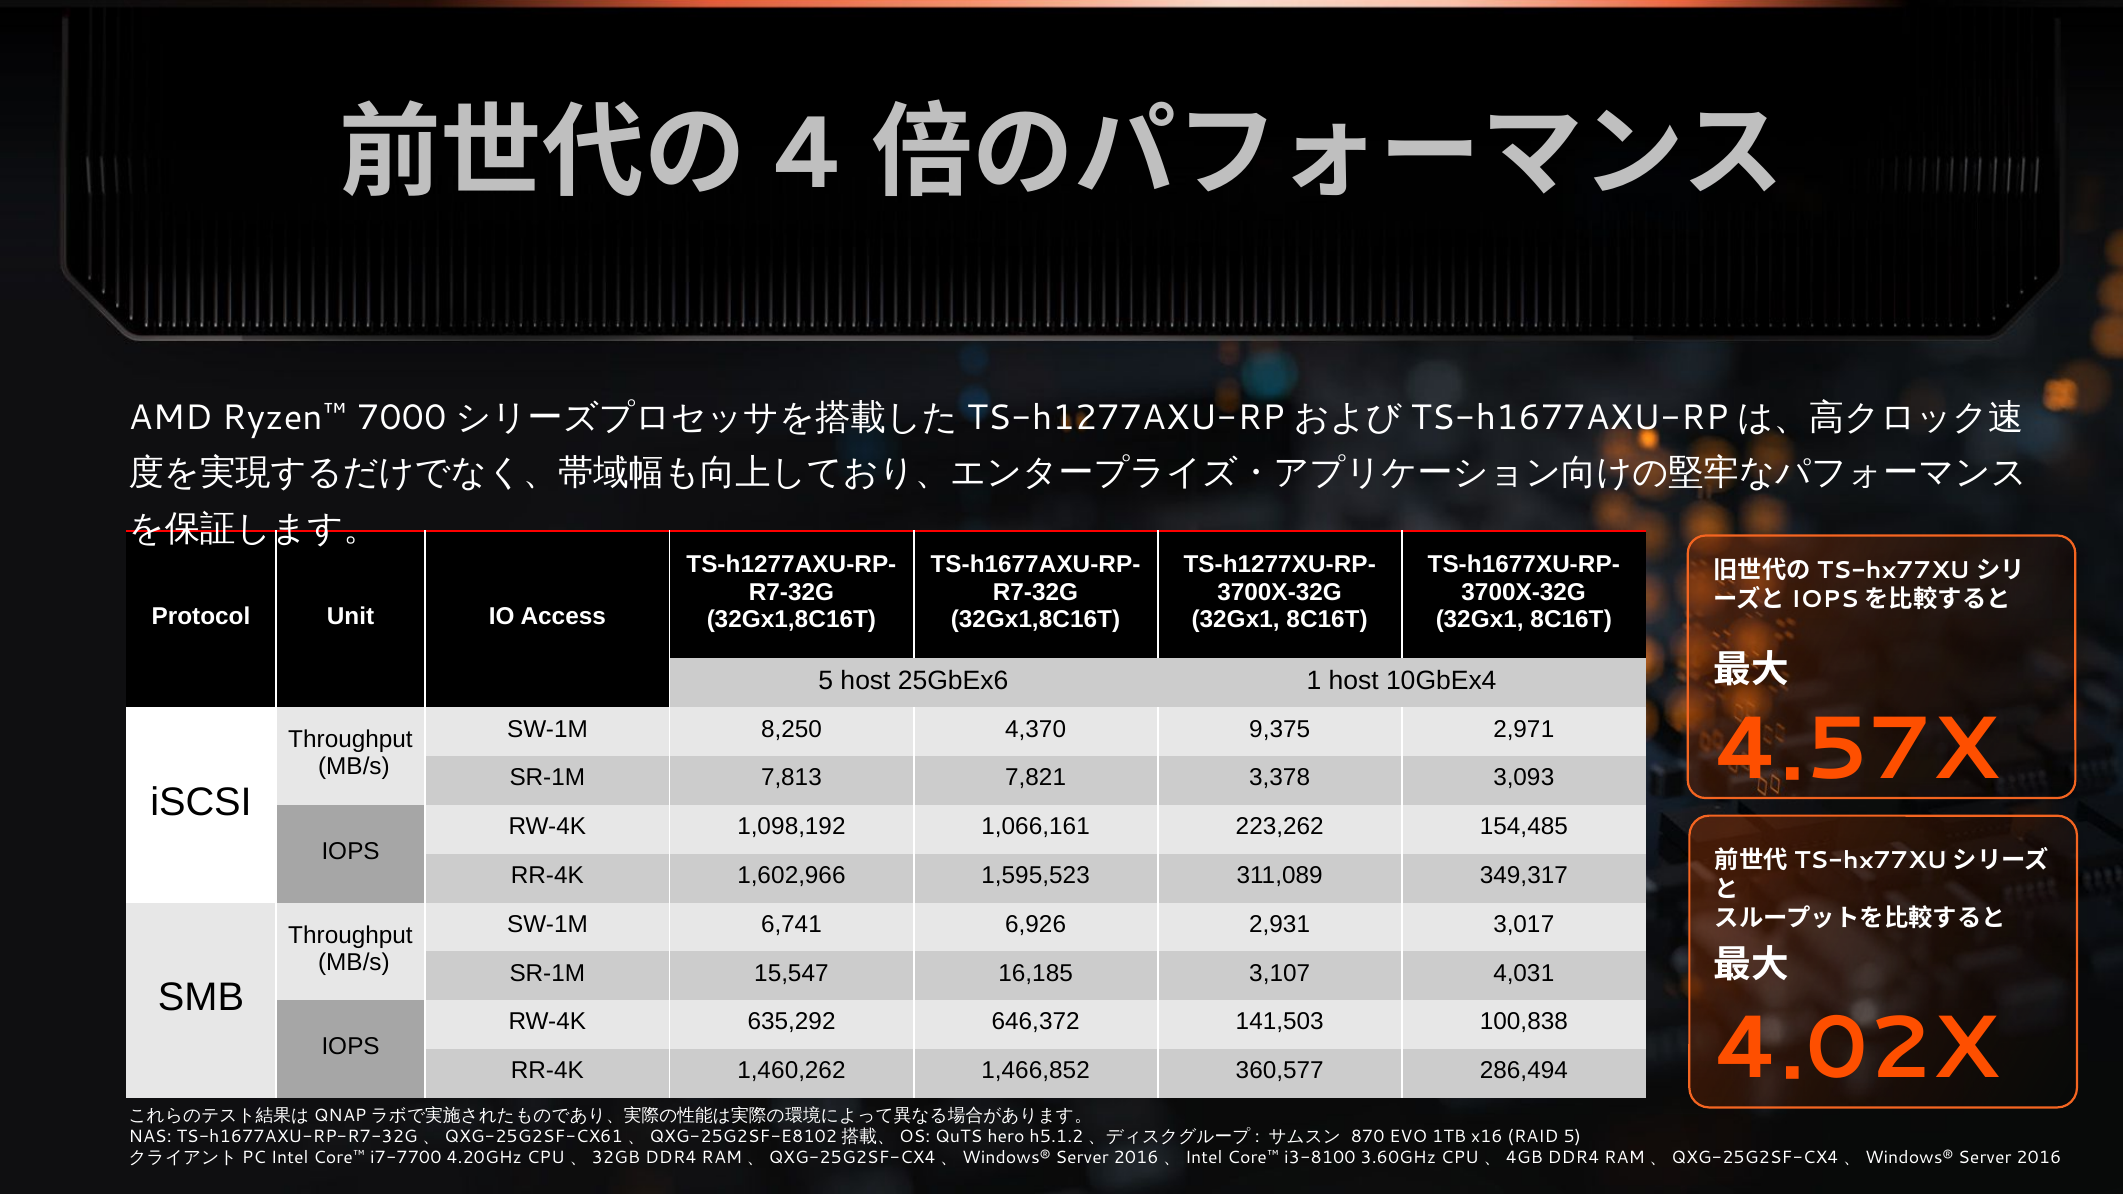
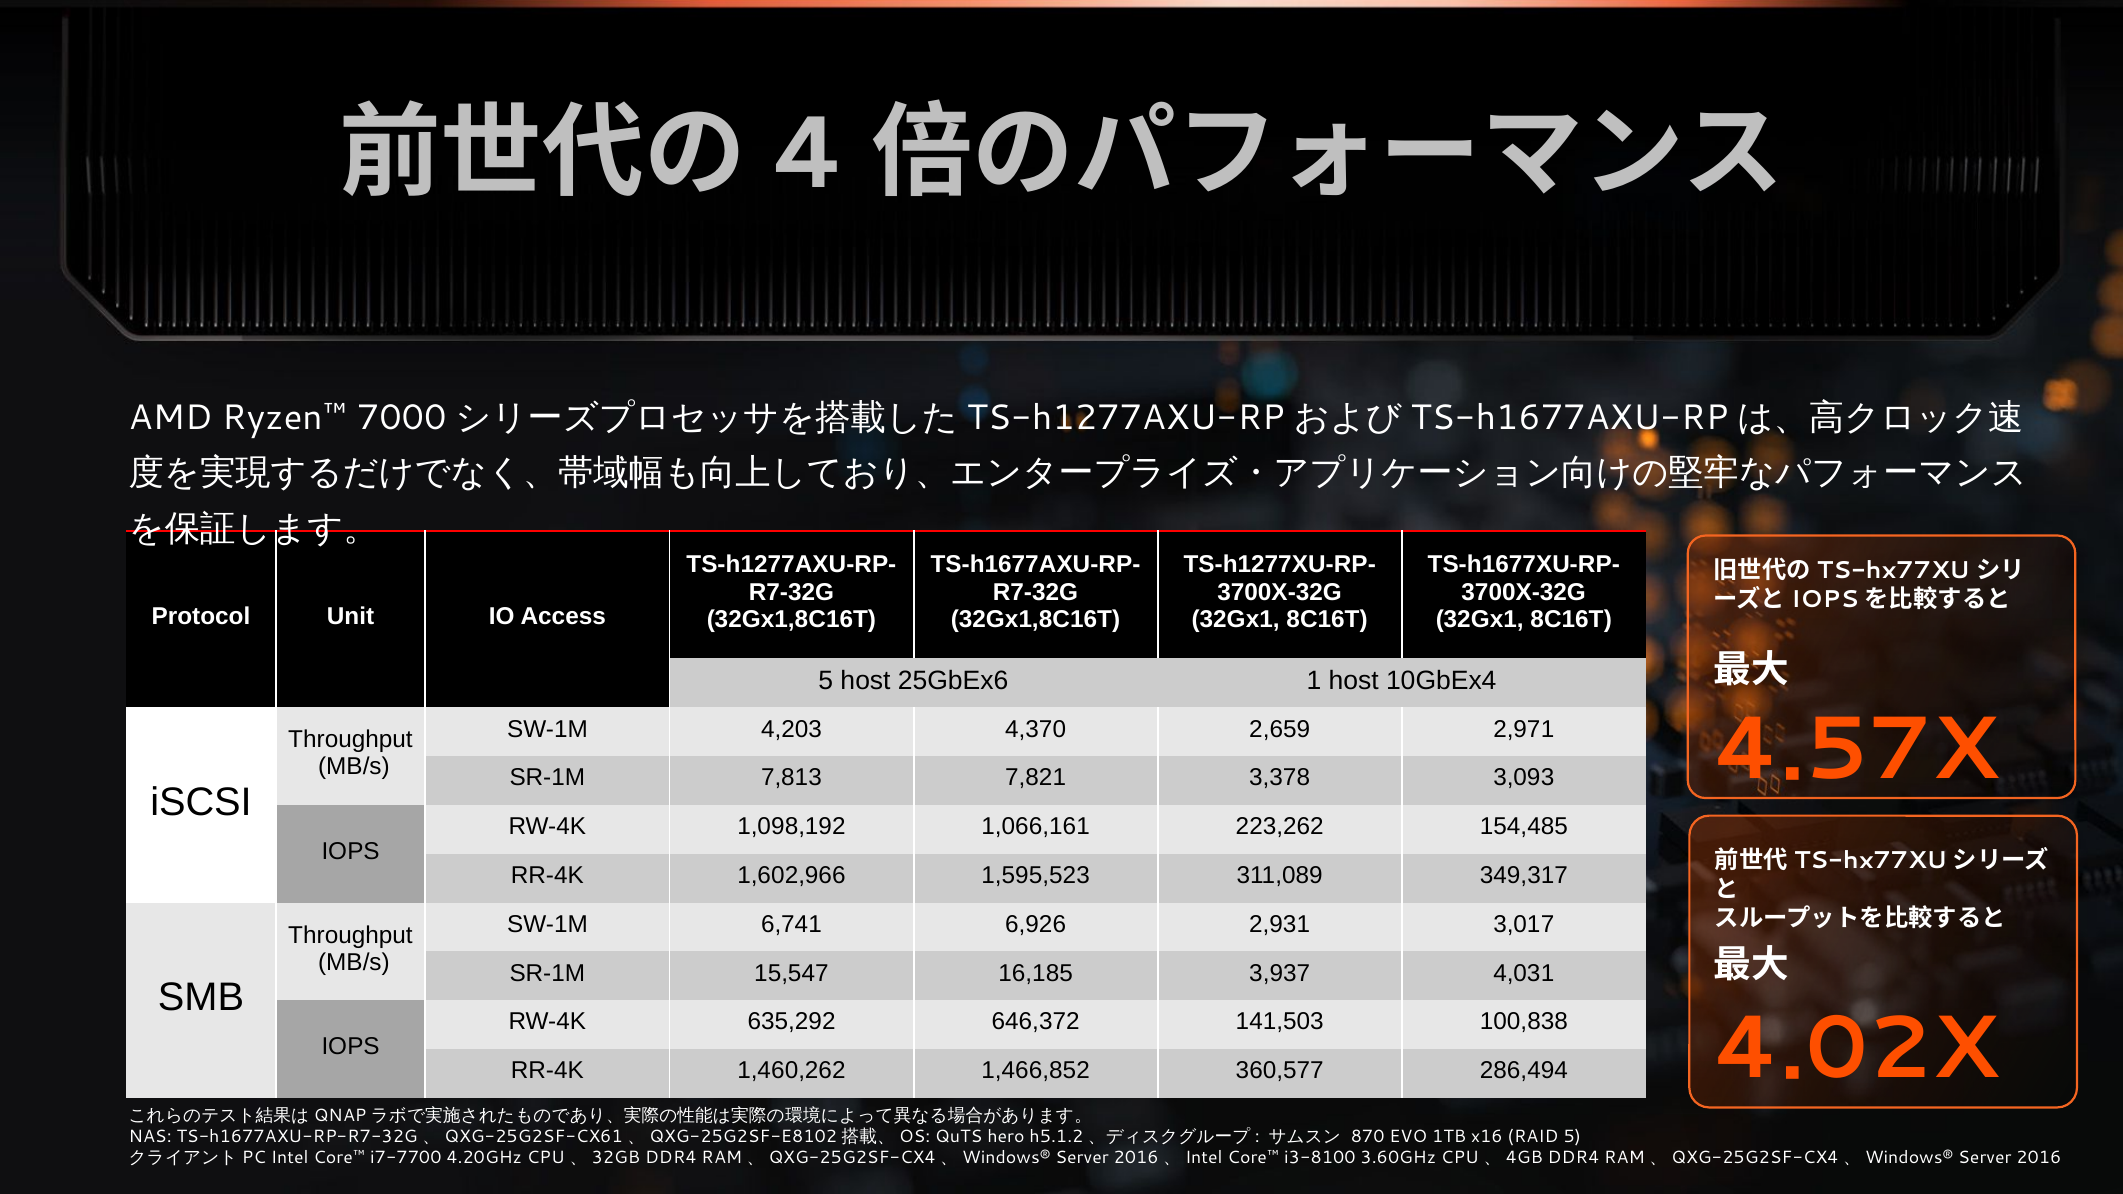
8,250: 8,250 -> 4,203
9,375: 9,375 -> 2,659
3,107: 3,107 -> 3,937
